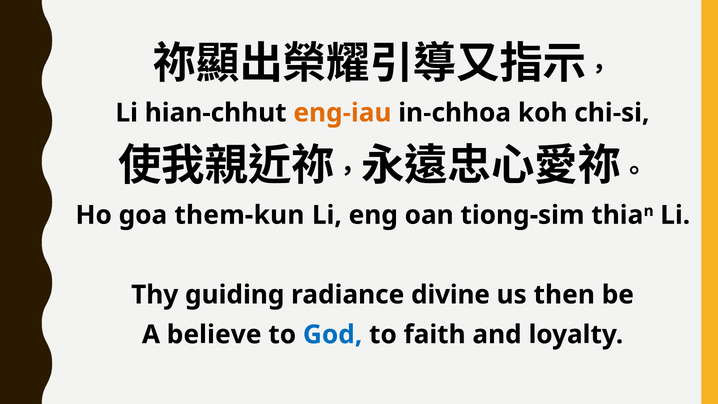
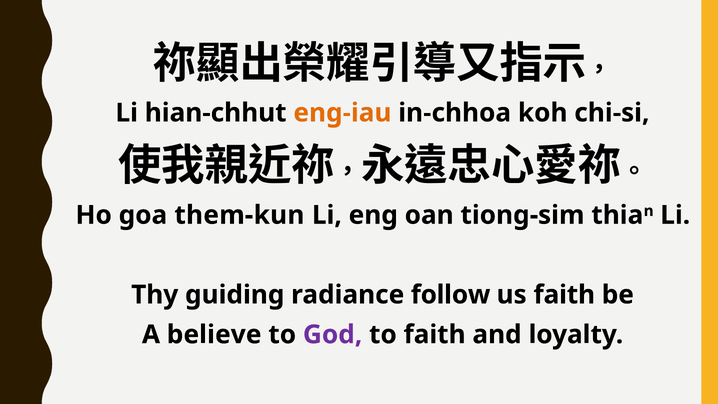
divine: divine -> follow
us then: then -> faith
God colour: blue -> purple
